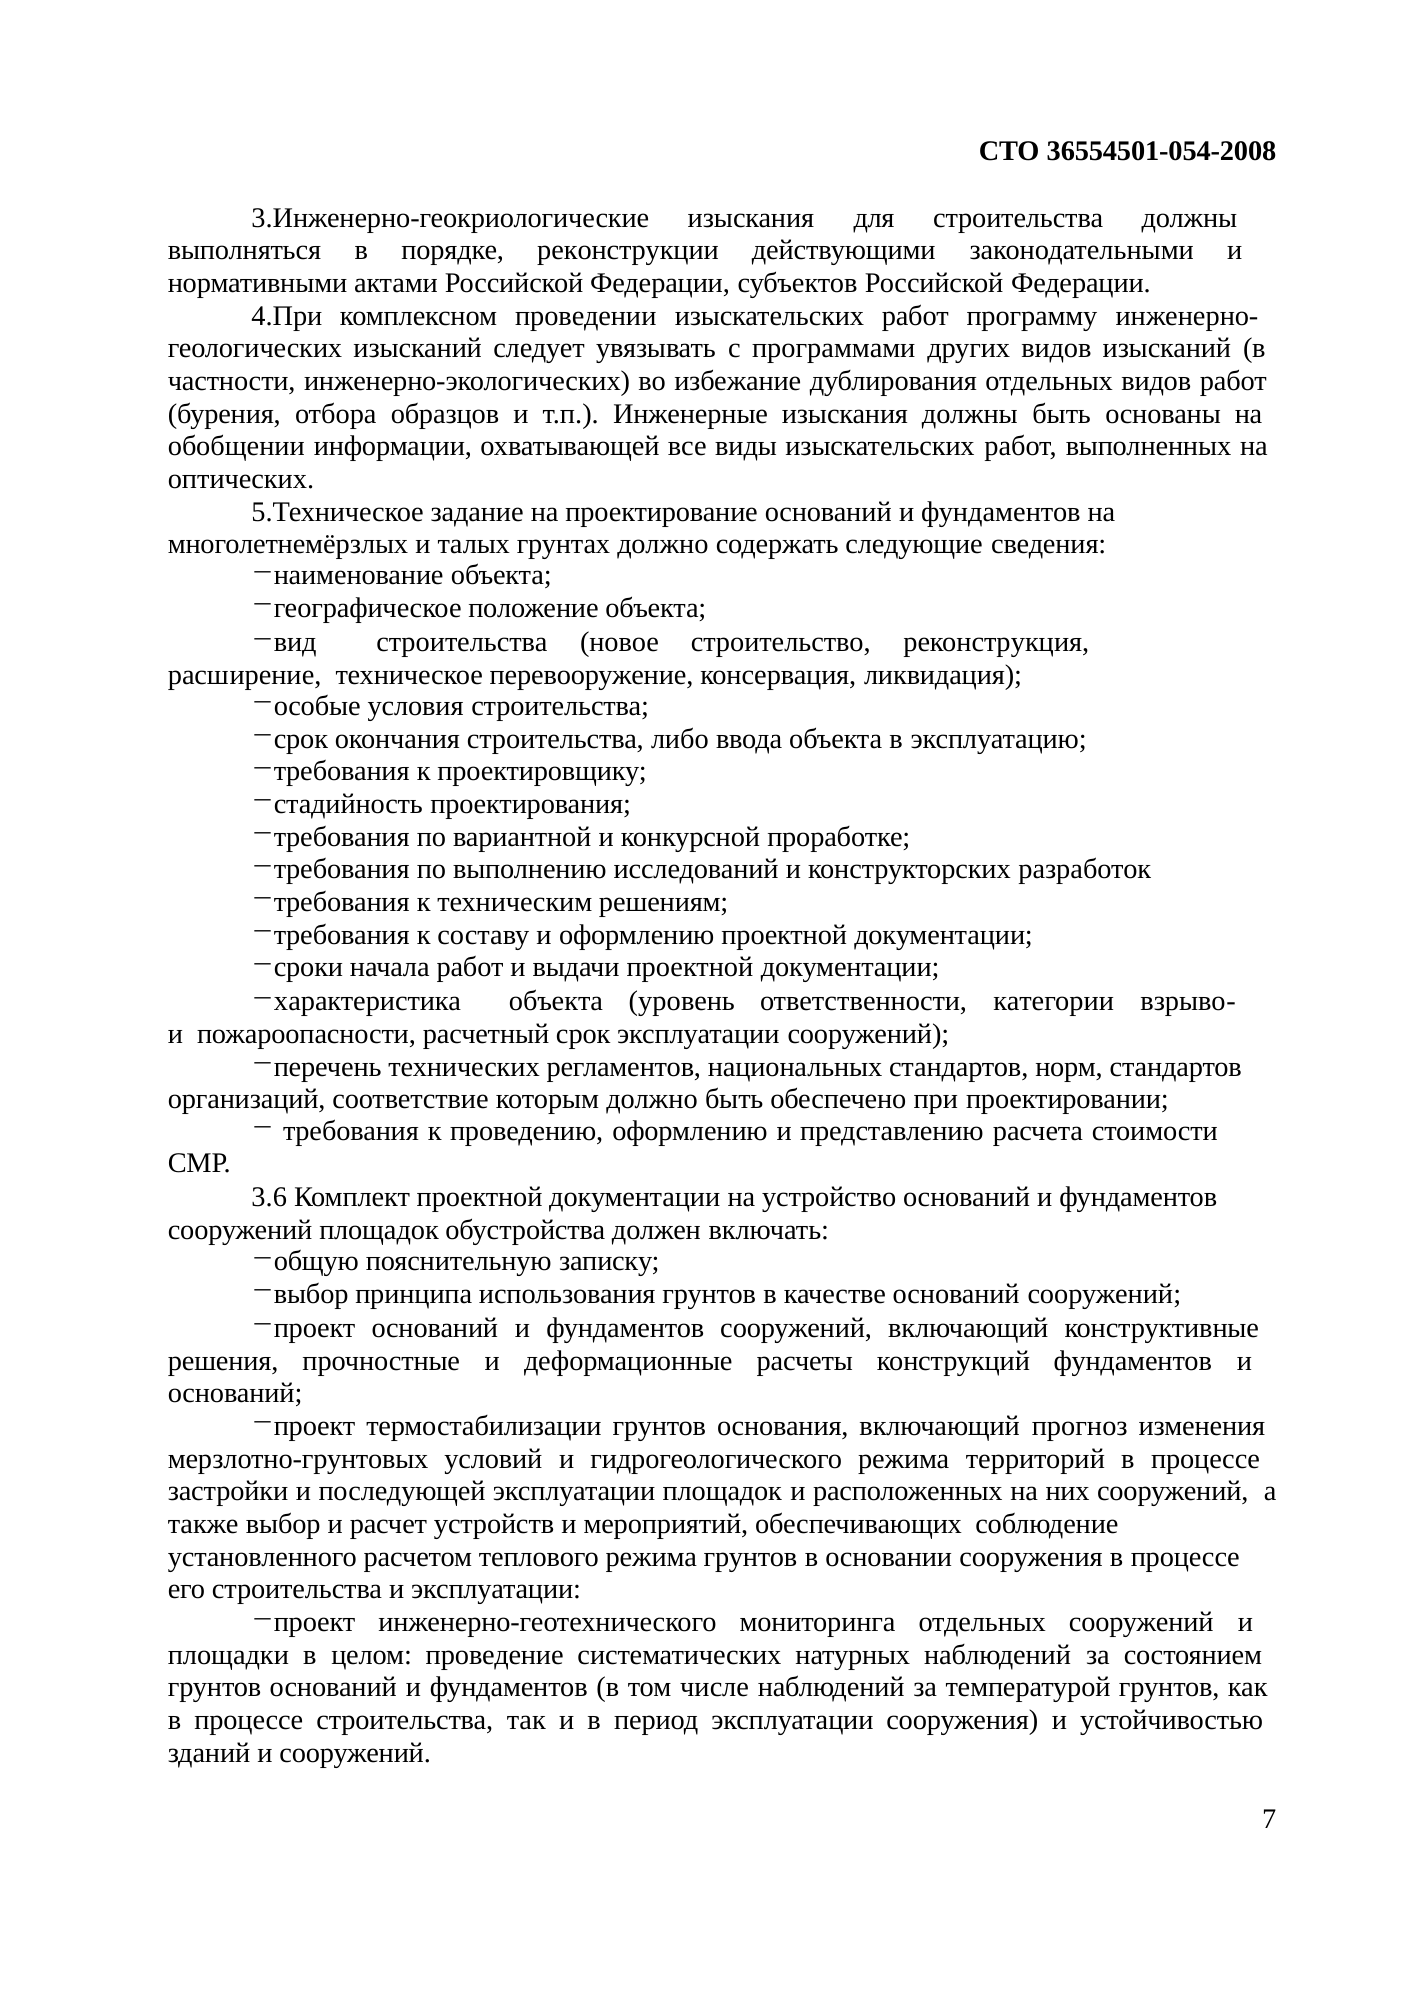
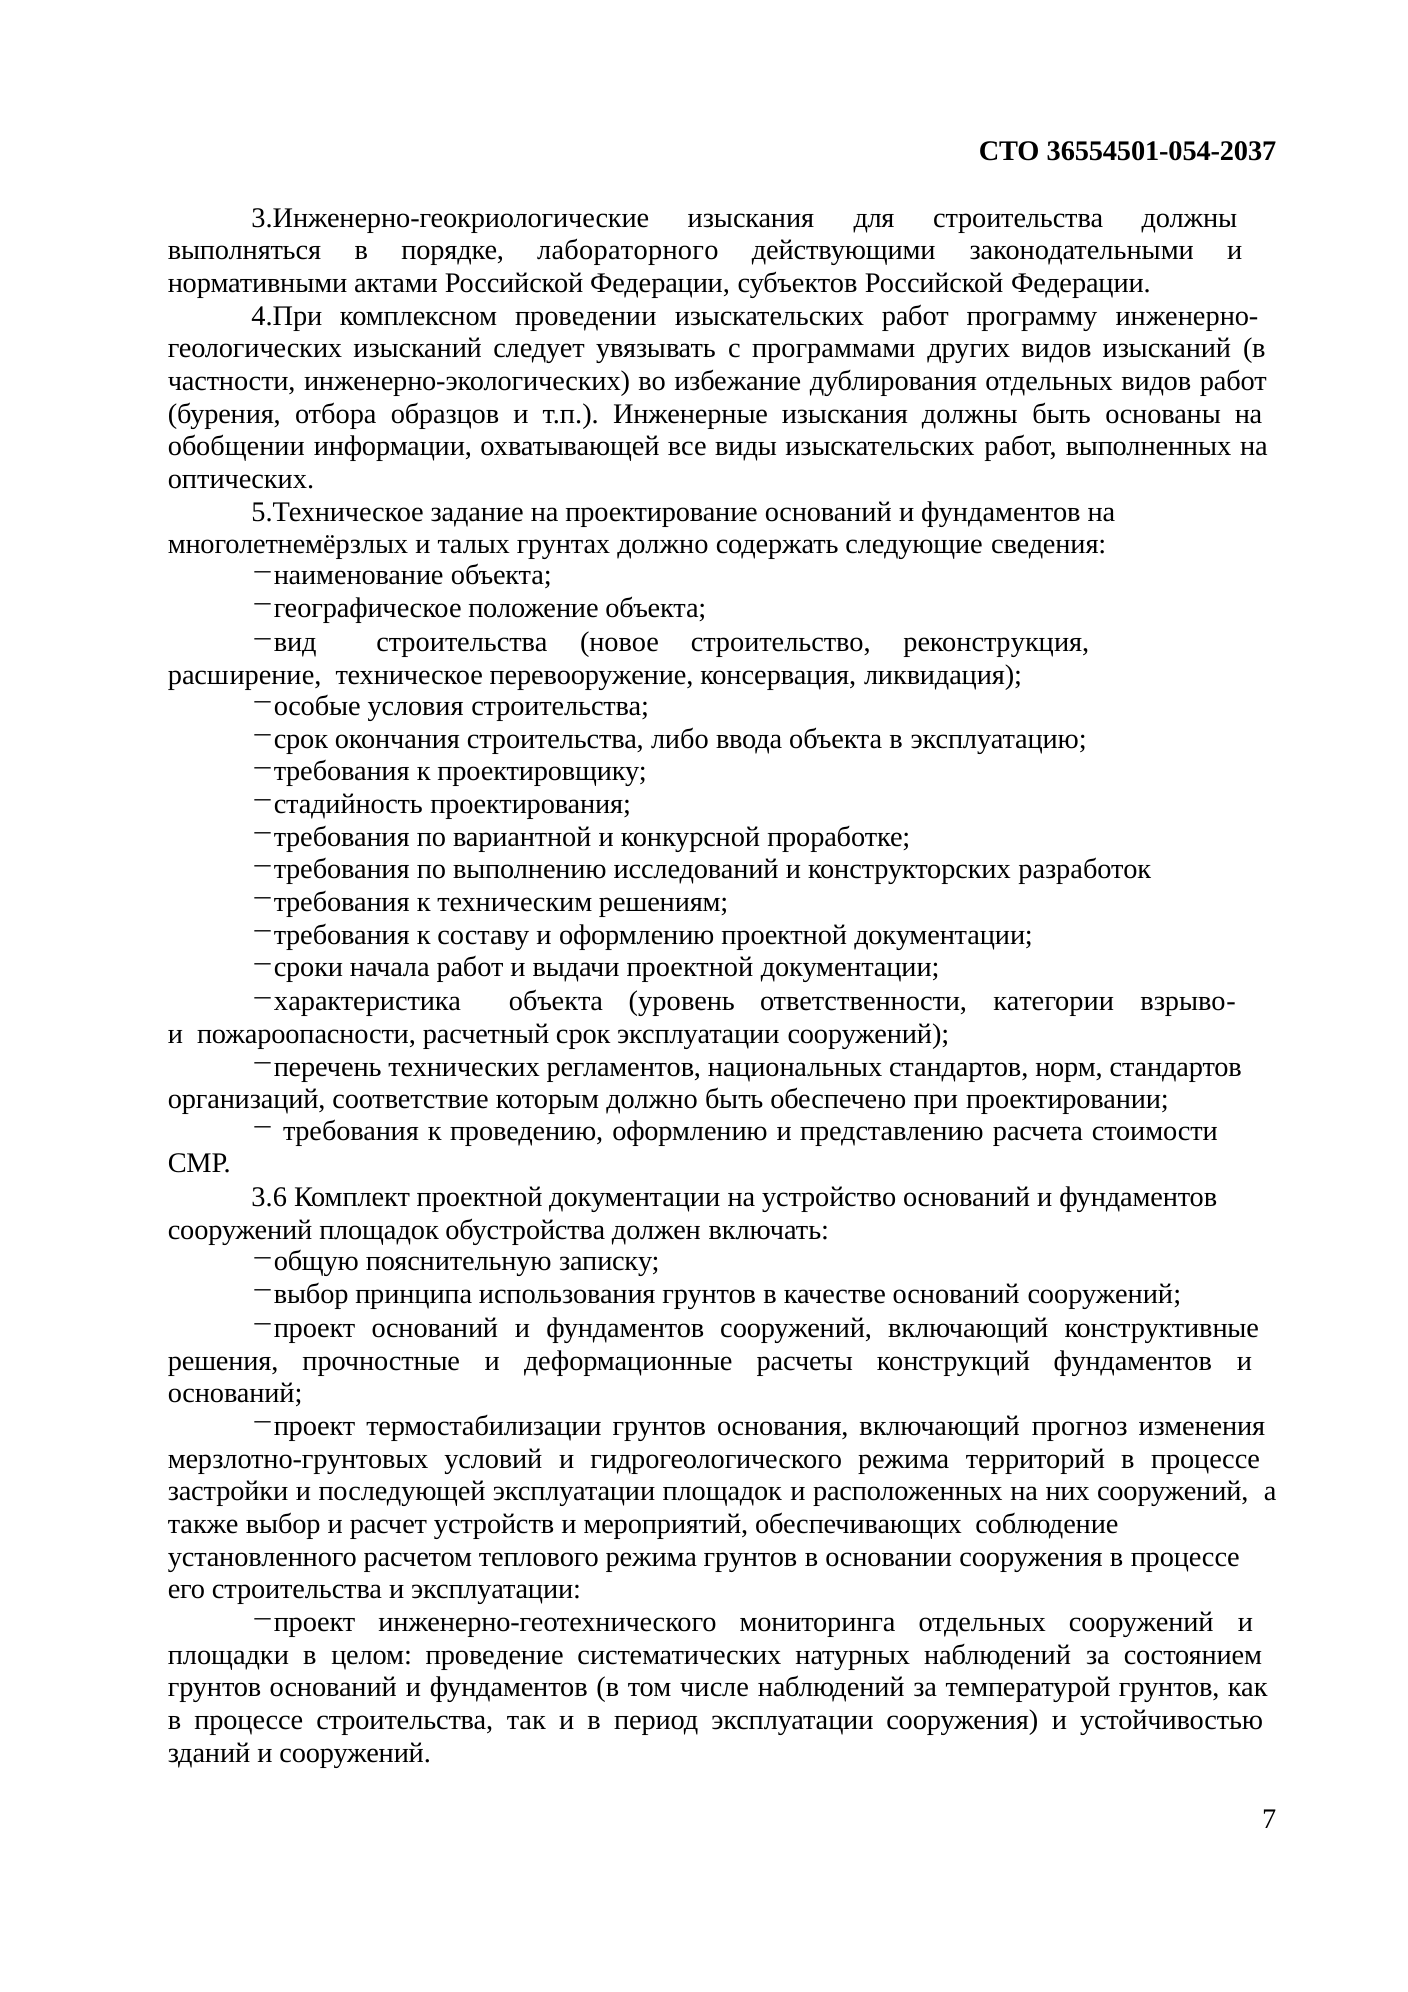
36554501-054-2008: 36554501-054-2008 -> 36554501-054-2037
реконструкции: реконструкции -> лабораторного
